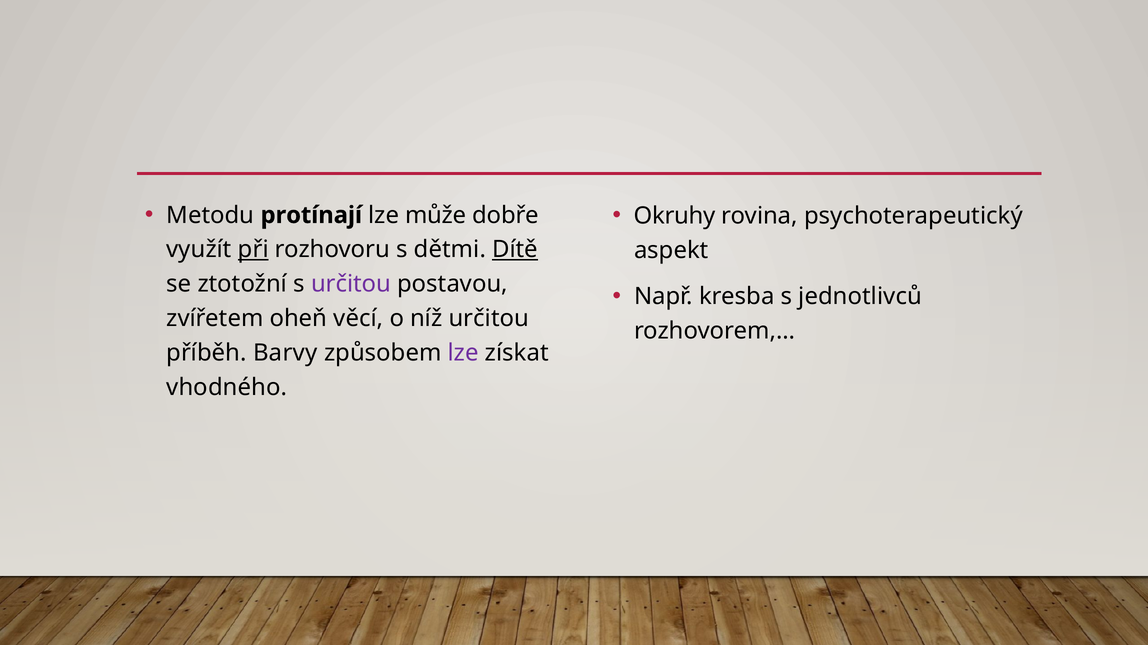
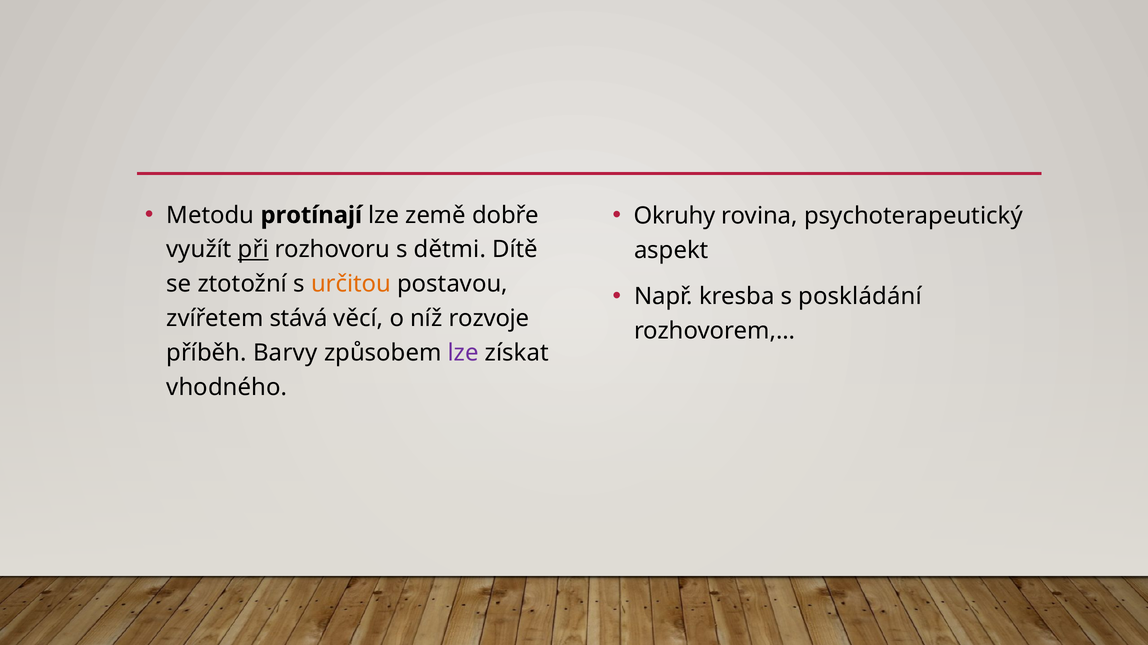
může: může -> země
Dítě underline: present -> none
určitou at (351, 284) colour: purple -> orange
jednotlivců: jednotlivců -> poskládání
oheň: oheň -> stává
níž určitou: určitou -> rozvoje
